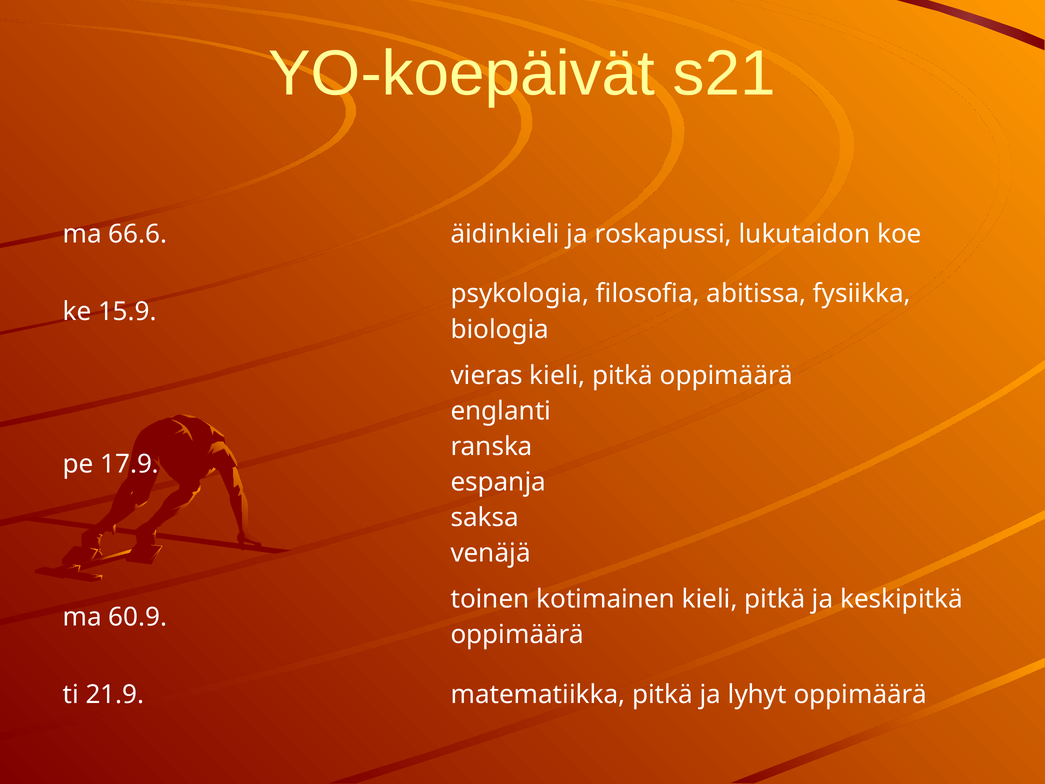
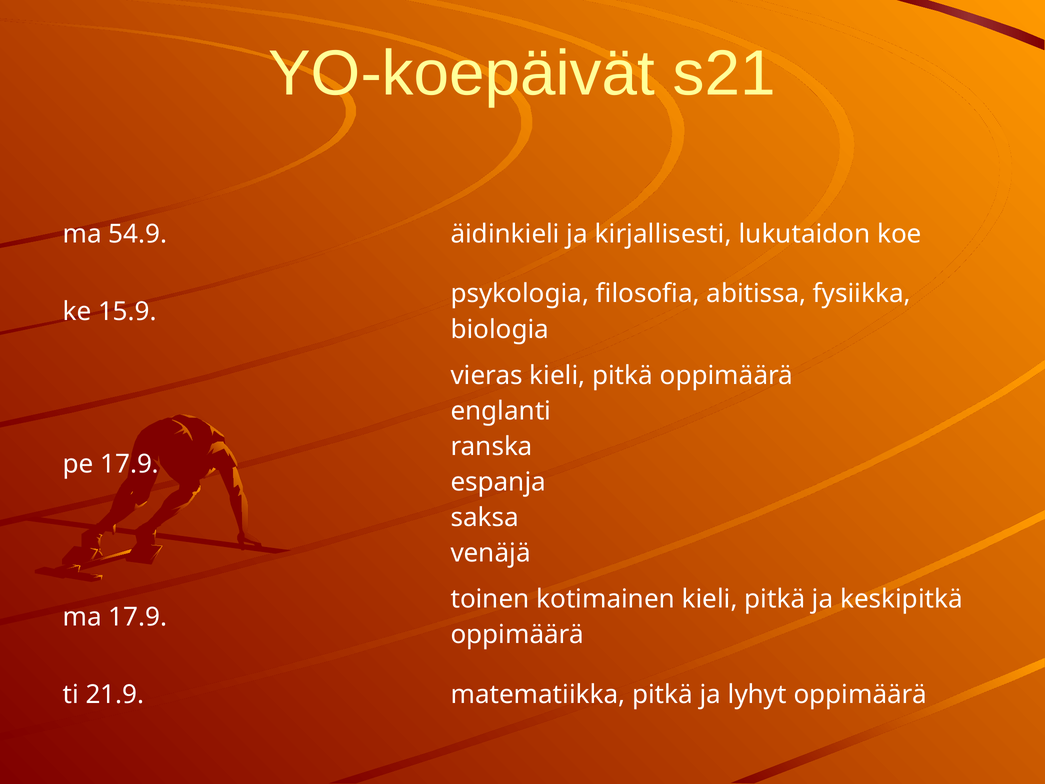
66.6: 66.6 -> 54.9
roskapussi: roskapussi -> kirjallisesti
ma 60.9: 60.9 -> 17.9
